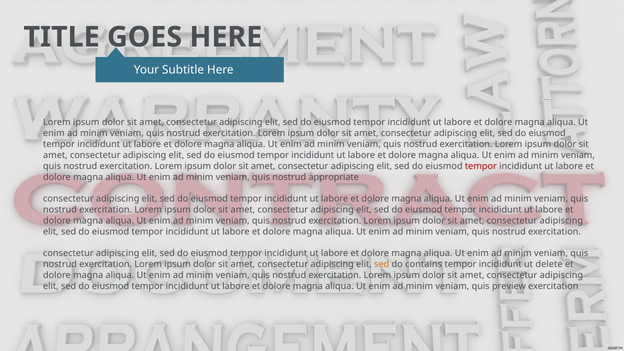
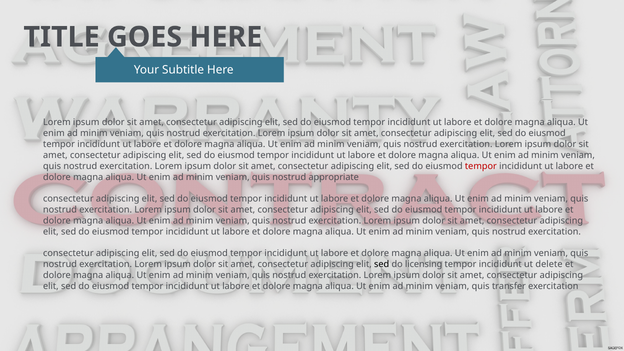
sed at (382, 264) colour: orange -> black
contains: contains -> licensing
preview: preview -> transfer
